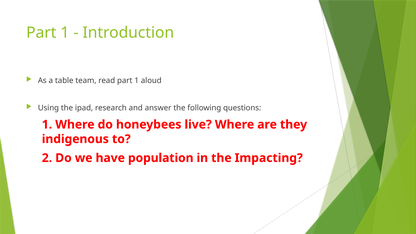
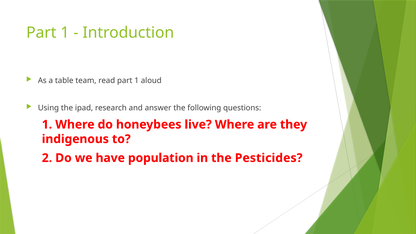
Impacting: Impacting -> Pesticides
